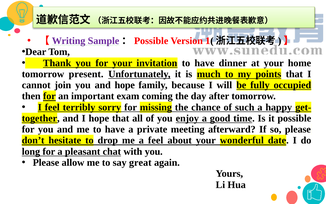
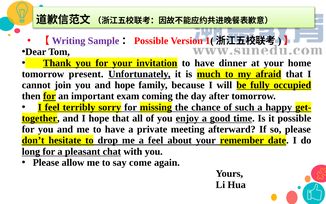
points: points -> afraid
wonderful: wonderful -> remember
great: great -> come
